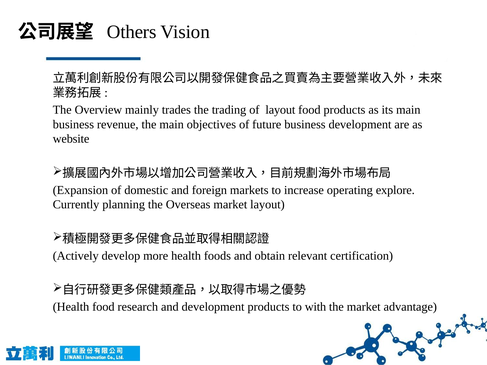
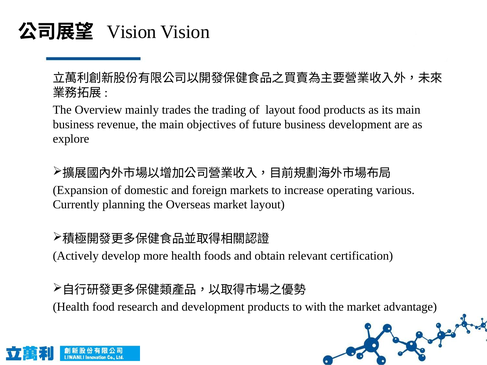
Others at (132, 32): Others -> Vision
website: website -> explore
explore: explore -> various
